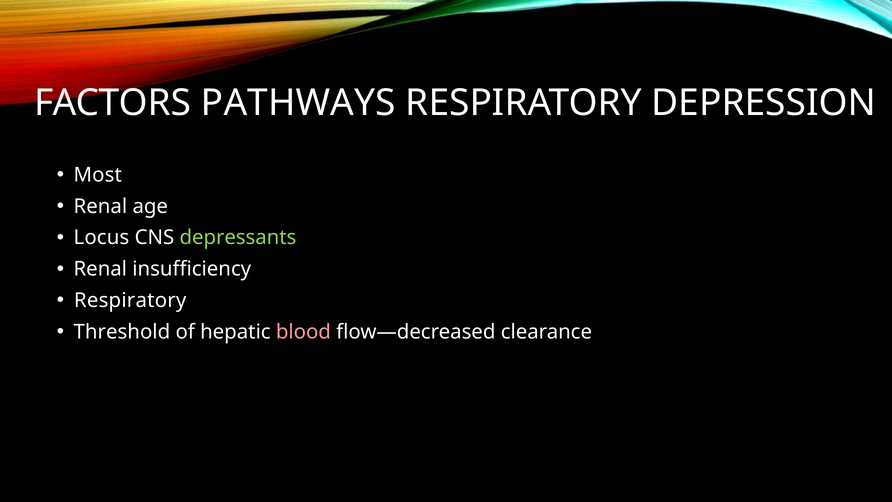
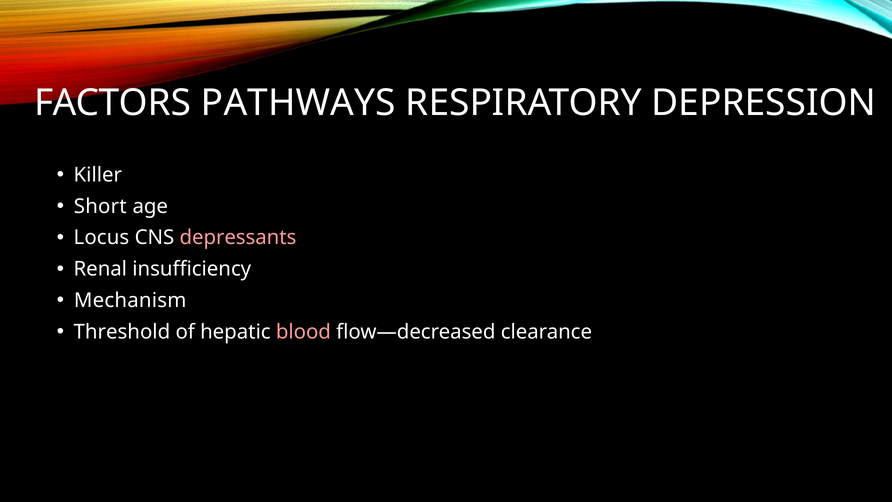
Most: Most -> Killer
Renal at (100, 206): Renal -> Short
depressants colour: light green -> pink
Respiratory at (130, 300): Respiratory -> Mechanism
